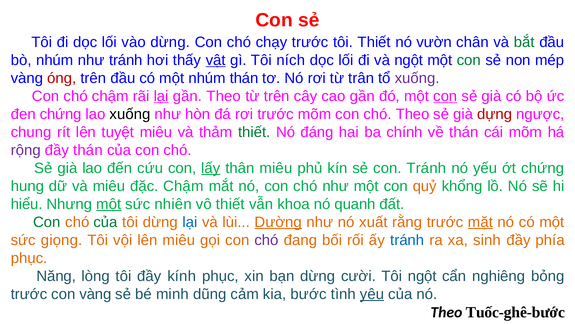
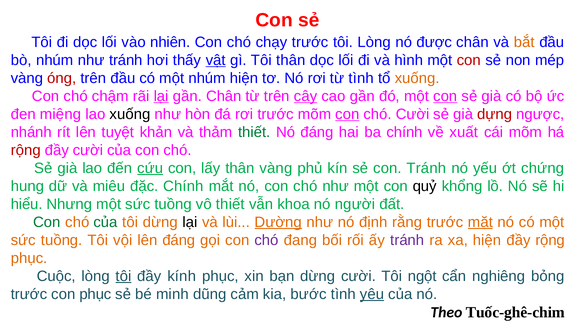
vào dừng: dừng -> nhiên
tôi Thiết: Thiết -> Lòng
vườn: vườn -> được
bắt colour: green -> orange
Tôi ních: ních -> thân
và ngột: ngột -> hình
con at (469, 60) colour: green -> red
nhúm thán: thán -> hiện
từ trân: trân -> tình
xuống at (417, 78) colour: purple -> orange
gần Theo: Theo -> Chân
cây underline: none -> present
đen chứng: chứng -> miệng
con at (347, 114) underline: none -> present
chó Theo: Theo -> Cười
chung: chung -> nhánh
tuyệt miêu: miêu -> khản
về thán: thán -> xuất
rộng at (26, 150) colour: purple -> red
đầy thán: thán -> cười
cứu underline: none -> present
lấy underline: present -> none
thân miêu: miêu -> vàng
đặc Chậm: Chậm -> Chính
quỷ colour: orange -> black
một at (109, 204) underline: present -> none
nhiên at (173, 204): nhiên -> tuồng
quanh: quanh -> người
lại at (190, 222) colour: blue -> black
xuất: xuất -> định
giọng at (62, 240): giọng -> tuồng
lên miêu: miêu -> đáng
tránh at (407, 240) colour: blue -> purple
xa sinh: sinh -> hiện
đầy phía: phía -> rộng
Năng: Năng -> Cuộc
tôi at (124, 276) underline: none -> present
con vàng: vàng -> phục
Tuốc-ghê-bước: Tuốc-ghê-bước -> Tuốc-ghê-chim
